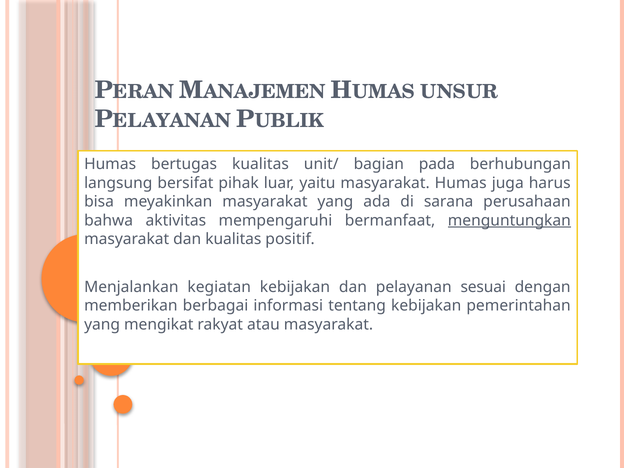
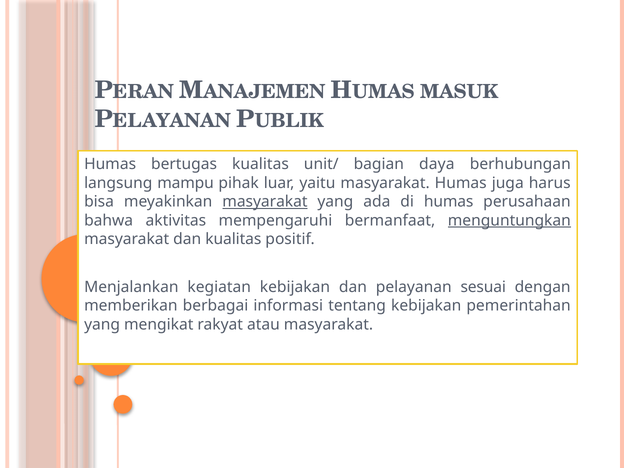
UNSUR: UNSUR -> MASUK
pada: pada -> daya
bersifat: bersifat -> mampu
masyarakat at (265, 202) underline: none -> present
di sarana: sarana -> humas
